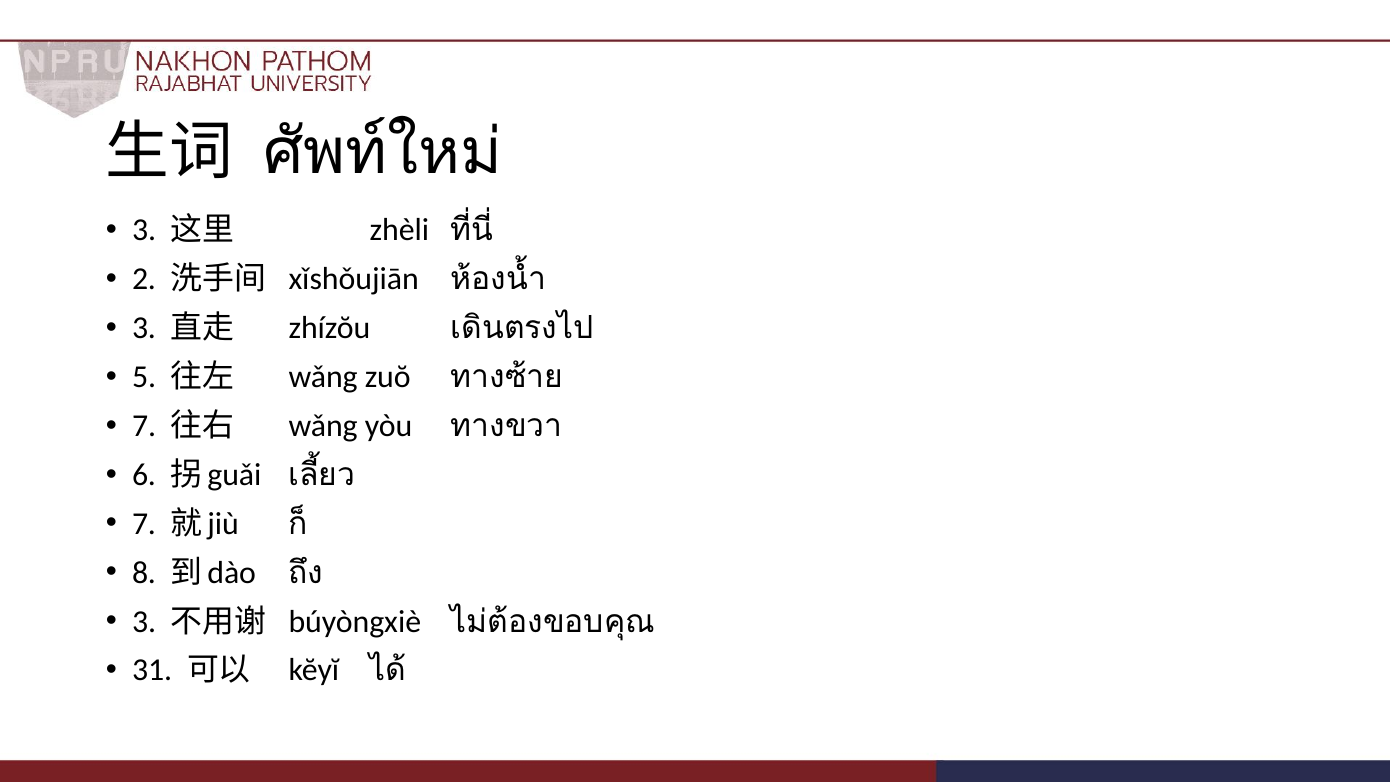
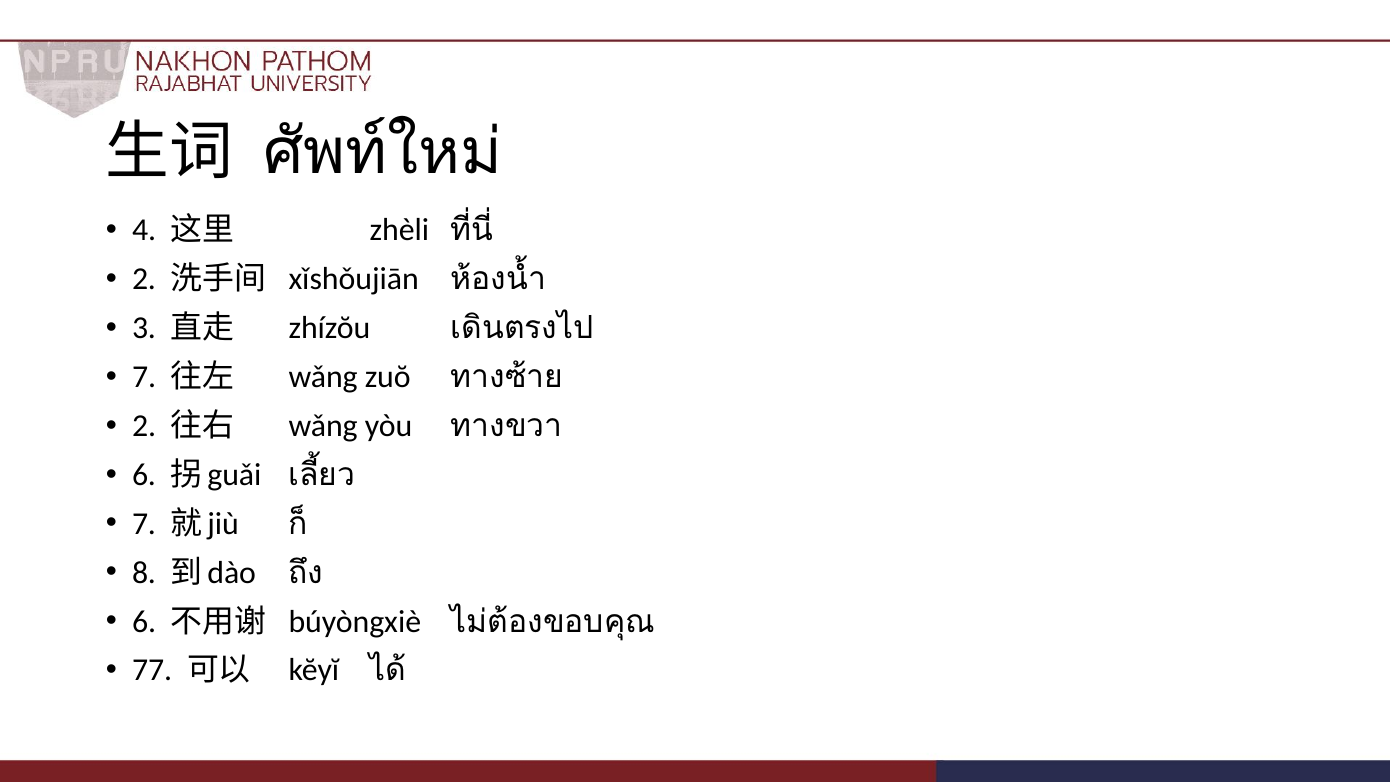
3 at (144, 230): 3 -> 4
5 at (144, 377): 5 -> 7
7 at (144, 426): 7 -> 2
3 at (144, 621): 3 -> 6
31: 31 -> 77
